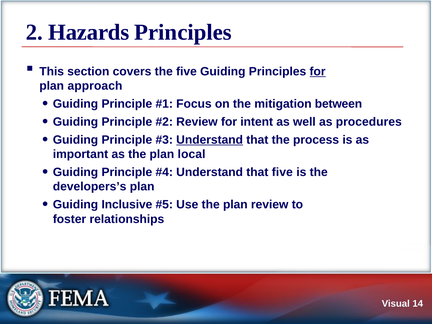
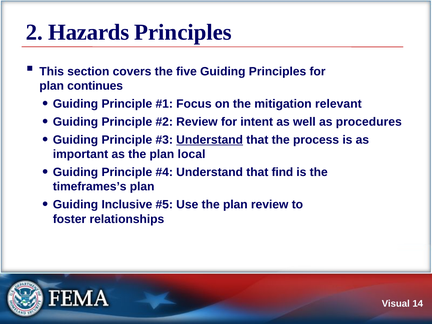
for at (318, 71) underline: present -> none
approach: approach -> continues
between: between -> relevant
that five: five -> find
developers’s: developers’s -> timeframes’s
